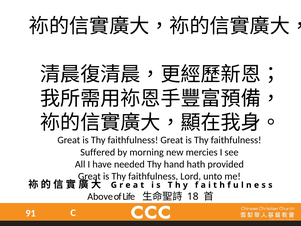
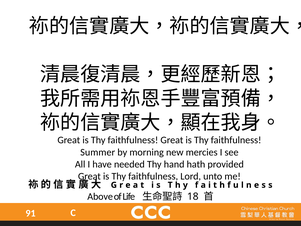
Suffered: Suffered -> Summer
